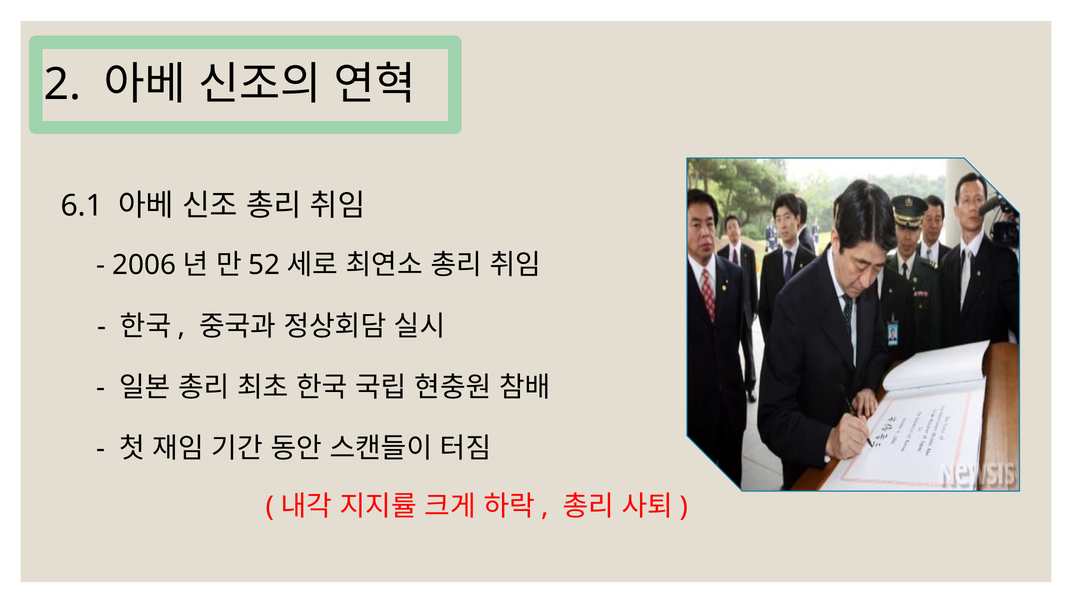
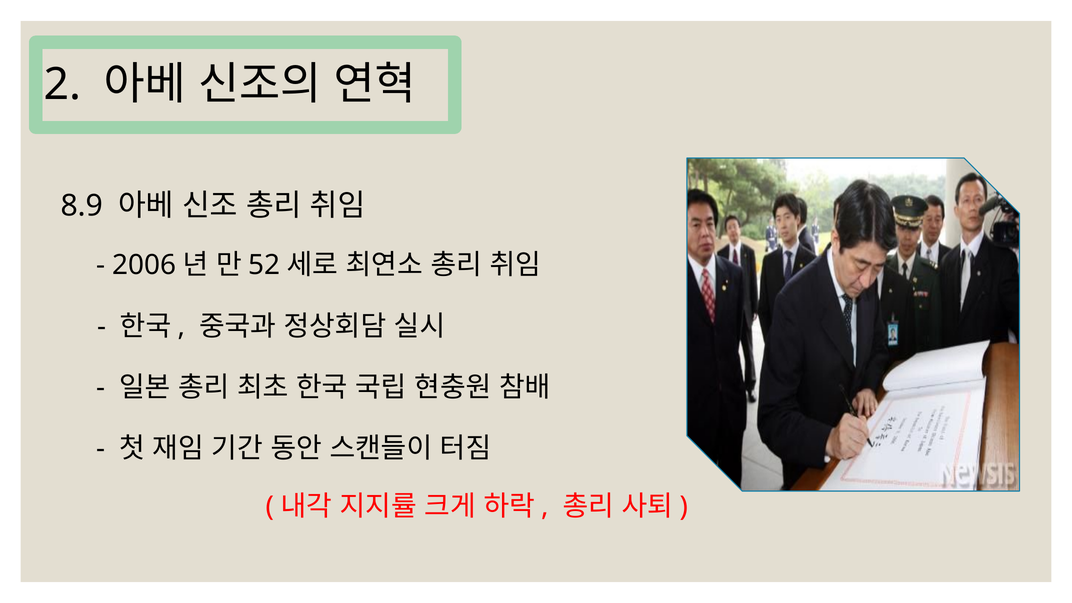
6.1: 6.1 -> 8.9
